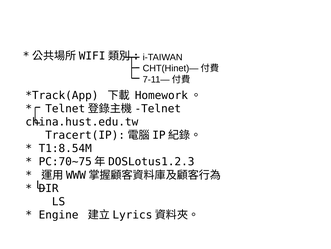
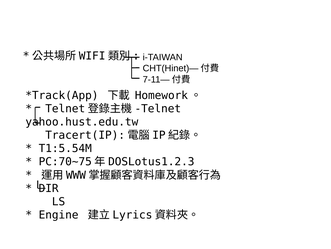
china.hust.edu.tw: china.hust.edu.tw -> yahoo.hust.edu.tw
T1:8.54M: T1:8.54M -> T1:5.54M
